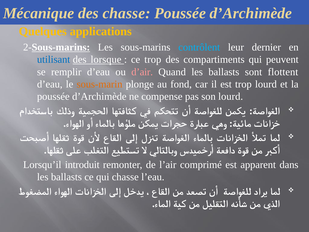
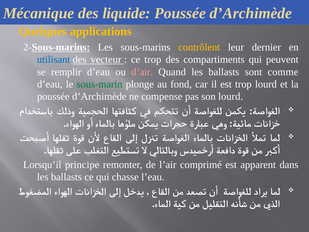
des chasse: chasse -> liquide
contrôlent colour: light blue -> yellow
lorsque: lorsque -> vecteur
flottent: flottent -> comme
sous-marin colour: orange -> green
introduit: introduit -> principe
